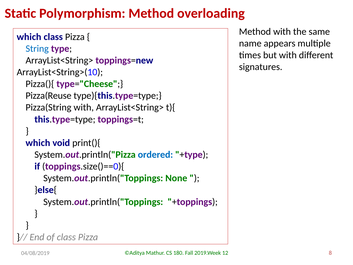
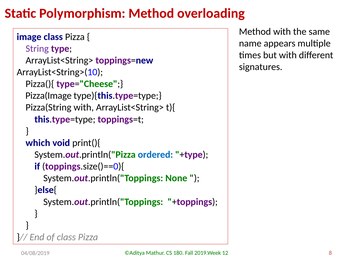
which at (29, 37): which -> image
String colour: blue -> purple
Pizza(Reuse: Pizza(Reuse -> Pizza(Image
